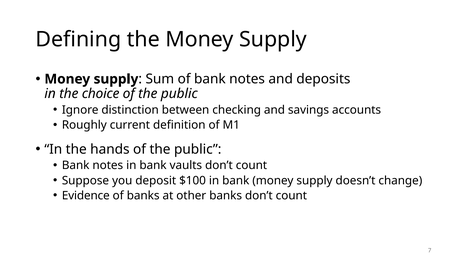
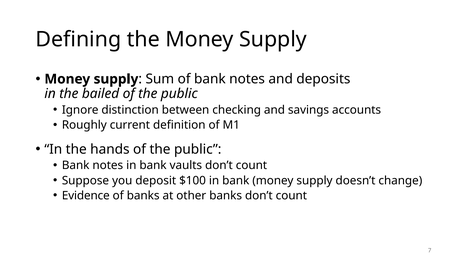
choice: choice -> bailed
